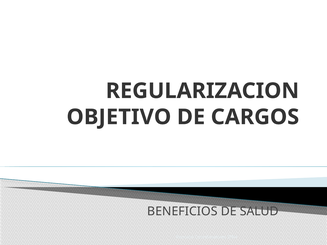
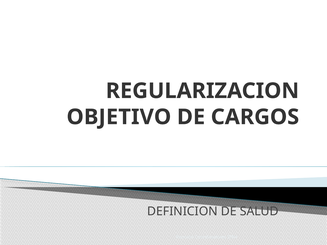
BENEFICIOS: BENEFICIOS -> DEFINICION
